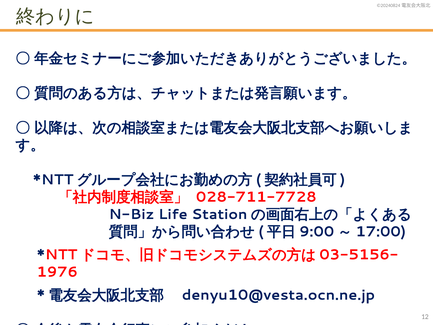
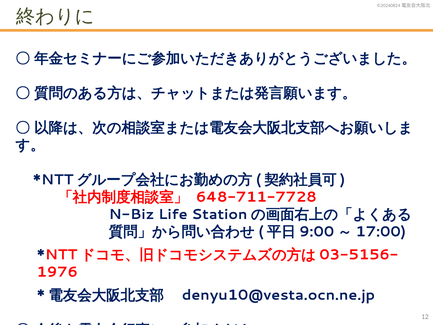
028-711-7728: 028-711-7728 -> 648-711-7728
